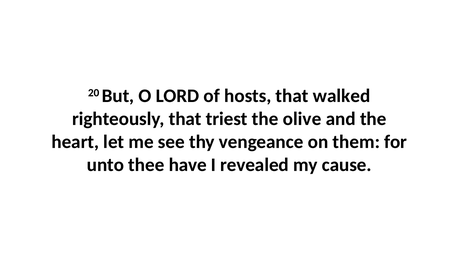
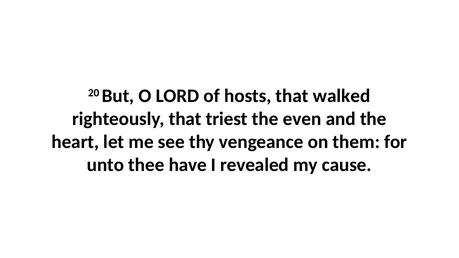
olive: olive -> even
